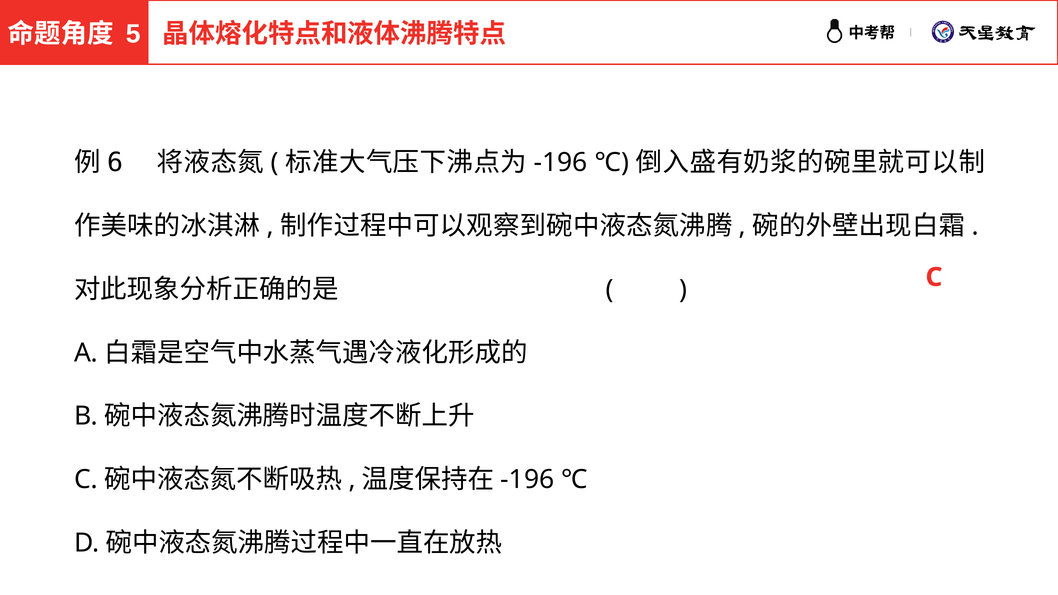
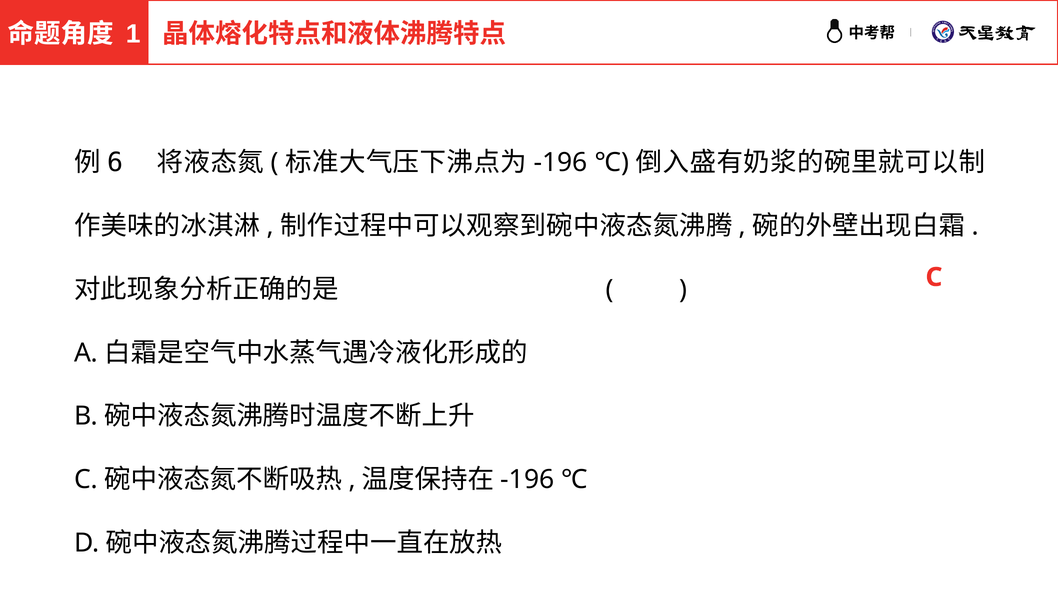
5: 5 -> 1
